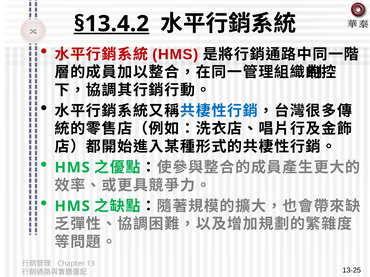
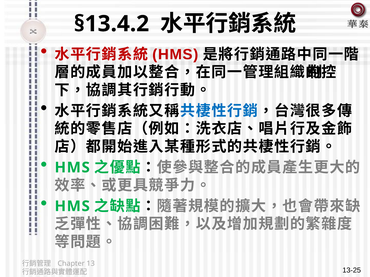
§13.4.2 underline: present -> none
